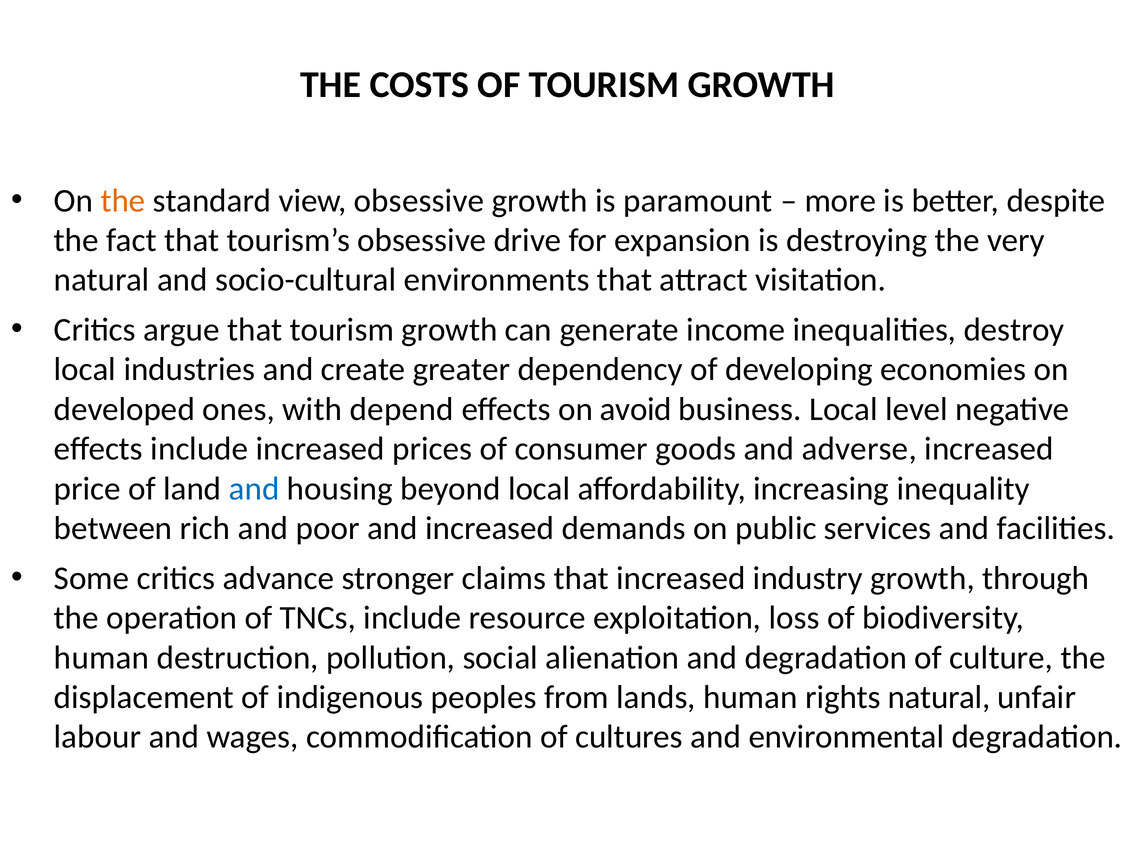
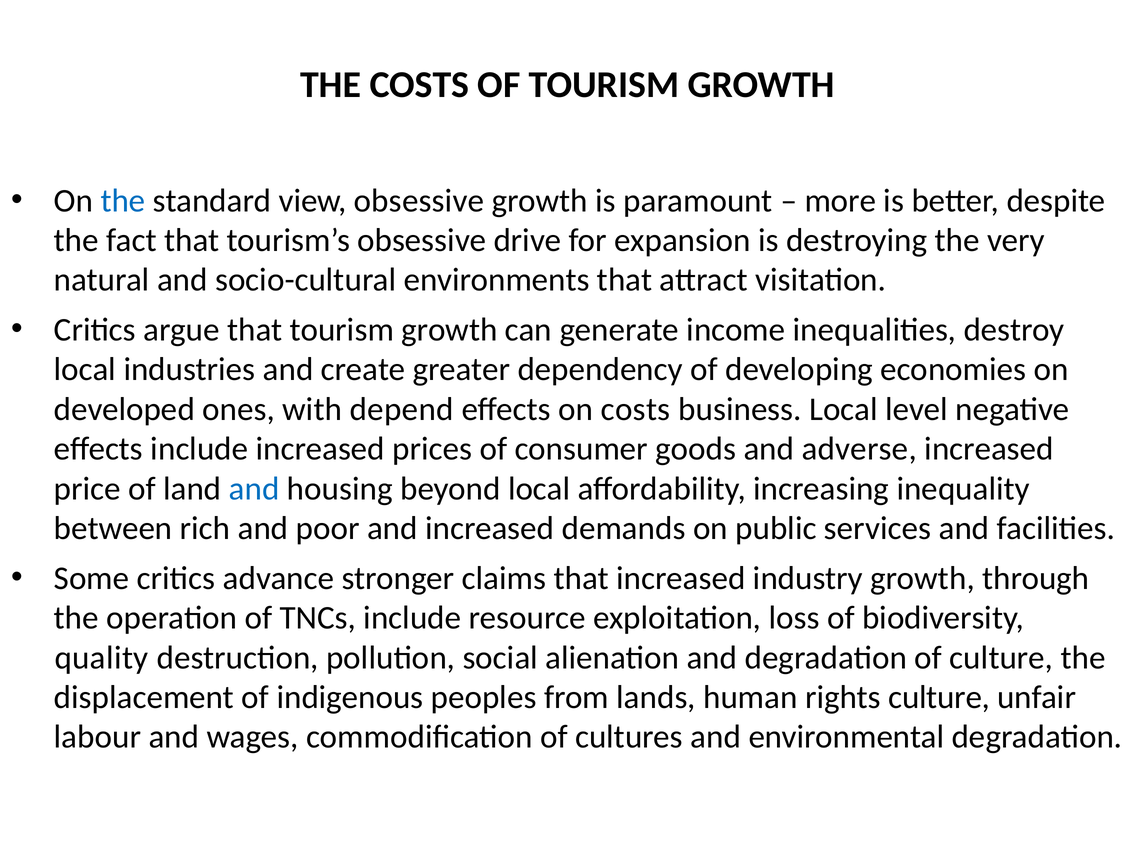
the at (123, 201) colour: orange -> blue
on avoid: avoid -> costs
human at (102, 658): human -> quality
rights natural: natural -> culture
